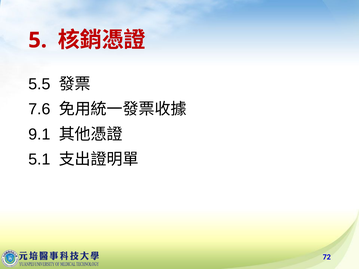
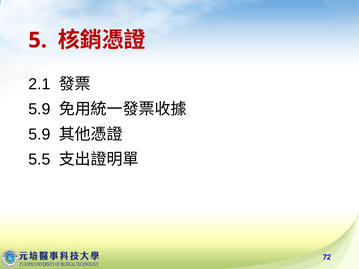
5.5: 5.5 -> 2.1
7.6 at (39, 109): 7.6 -> 5.9
9.1 at (39, 134): 9.1 -> 5.9
5.1: 5.1 -> 5.5
